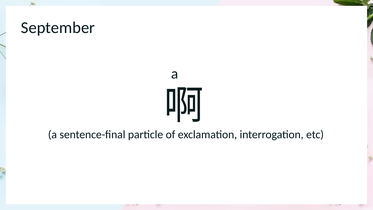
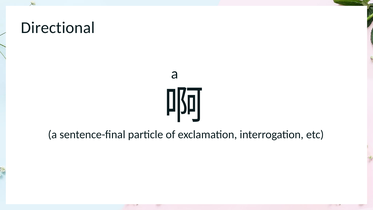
September: September -> Directional
